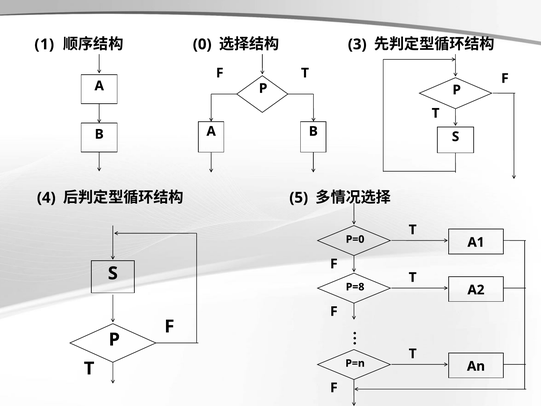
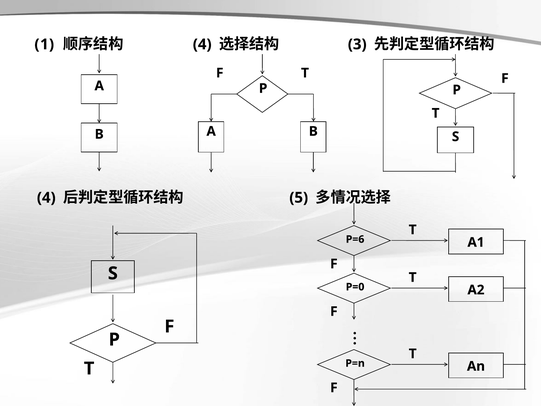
0 at (202, 44): 0 -> 4
P=0: P=0 -> P=6
P=8: P=8 -> P=0
